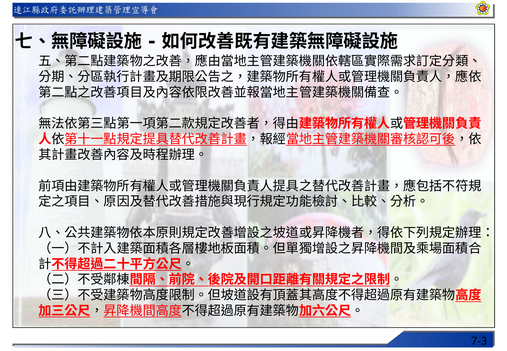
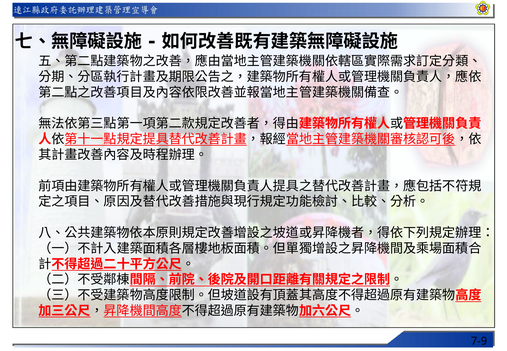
7-3: 7-3 -> 7-9
